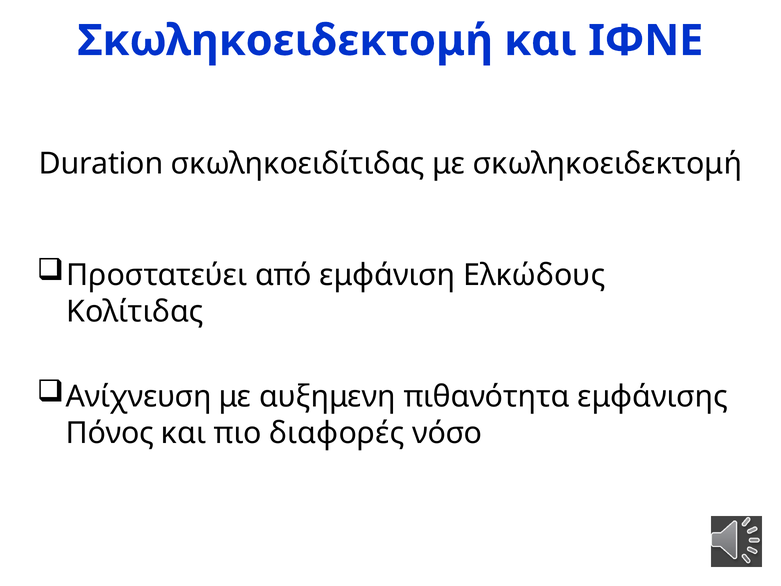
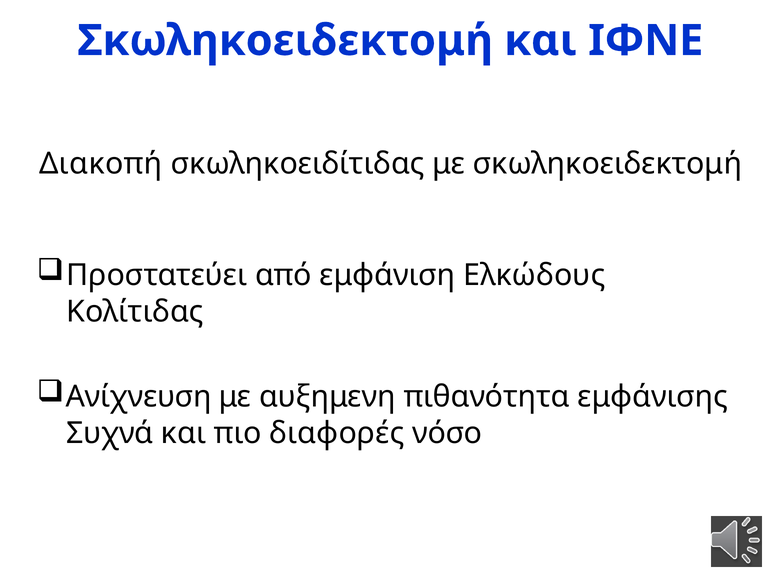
Duration: Duration -> Διακοπή
Πόνος: Πόνος -> Συχνά
